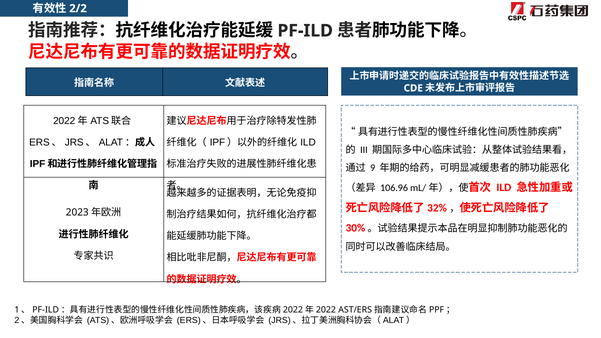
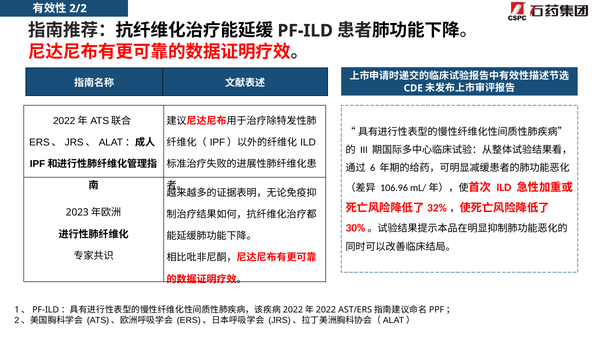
9: 9 -> 6
